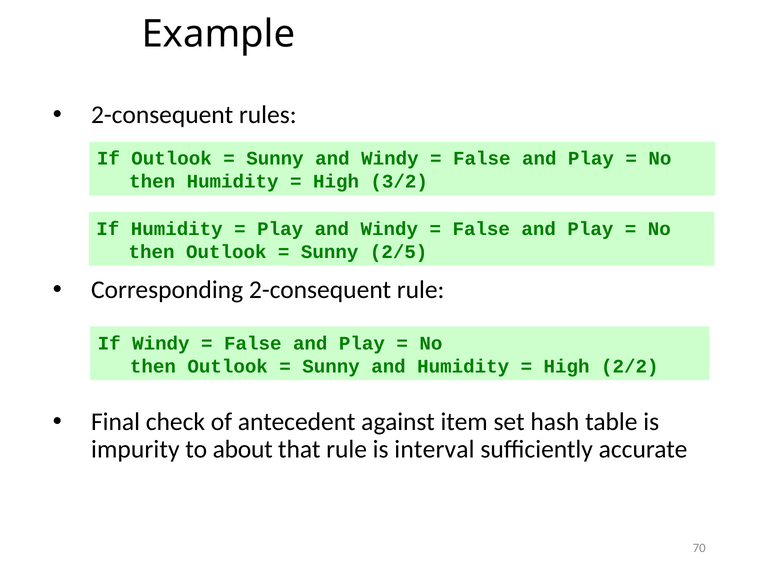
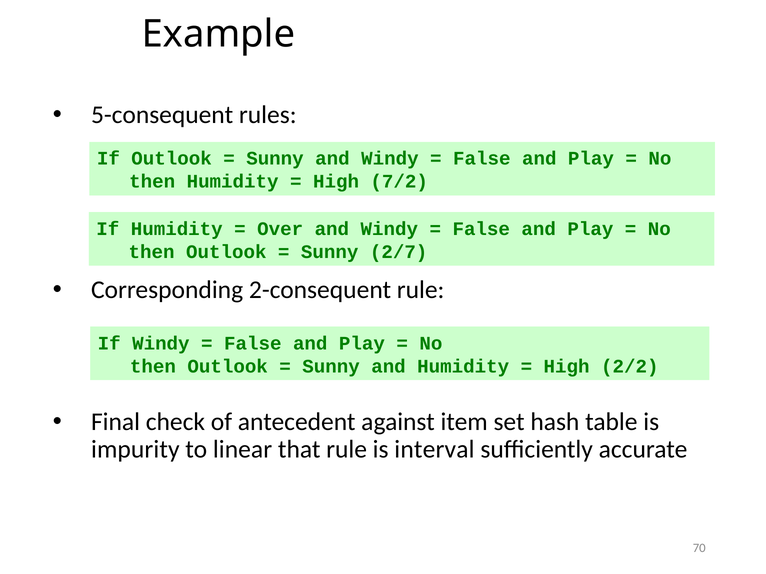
2-consequent at (162, 115): 2-consequent -> 5-consequent
3/2: 3/2 -> 7/2
Play at (280, 229): Play -> Over
2/5: 2/5 -> 2/7
about: about -> linear
